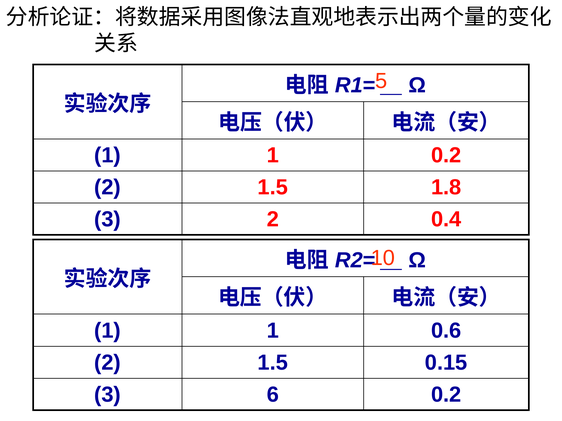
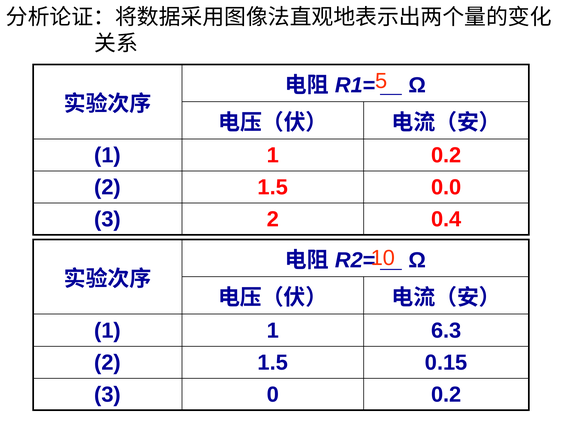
1.8: 1.8 -> 0.0
0.6: 0.6 -> 6.3
6: 6 -> 0
